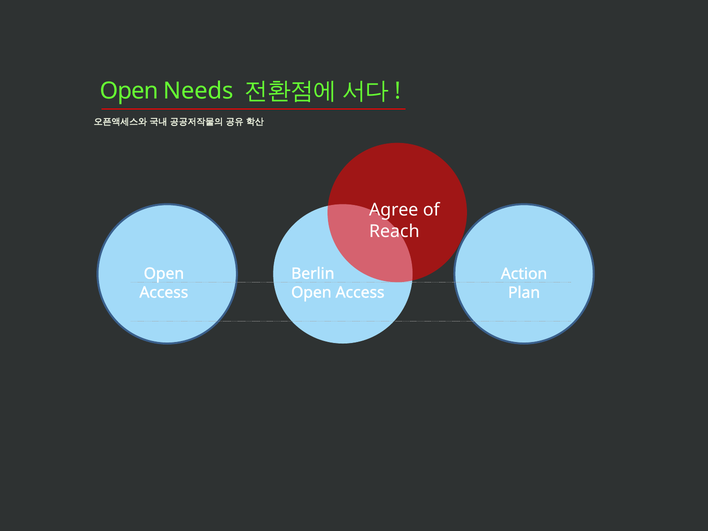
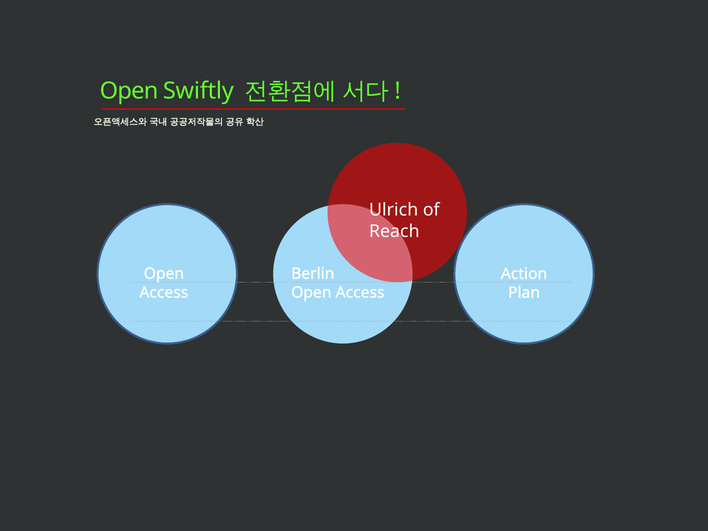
Needs: Needs -> Swiftly
Agree: Agree -> Ulrich
